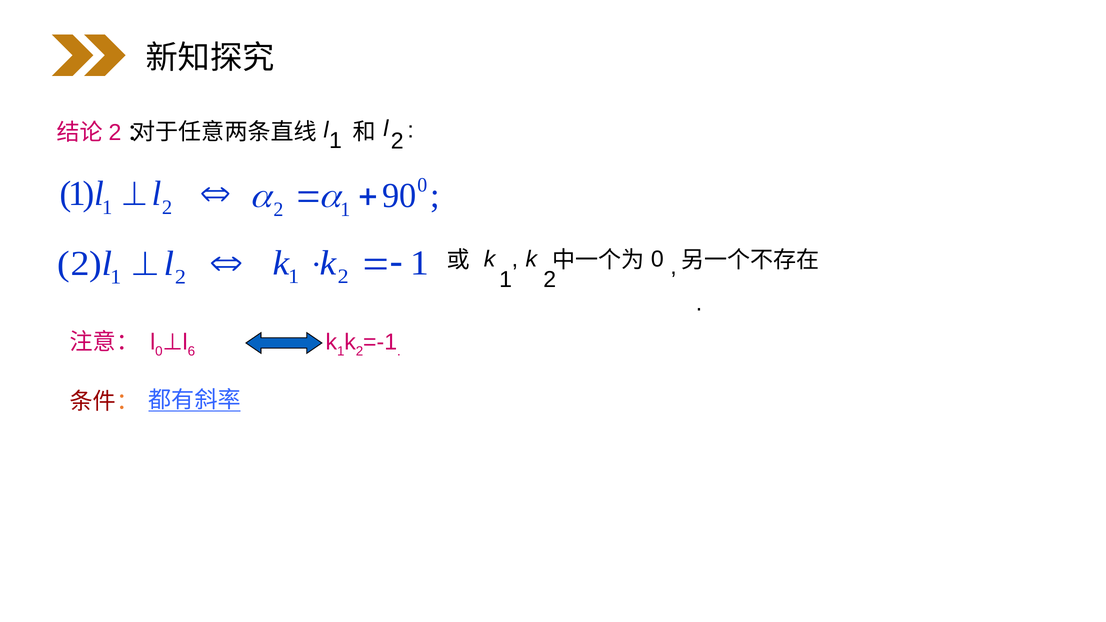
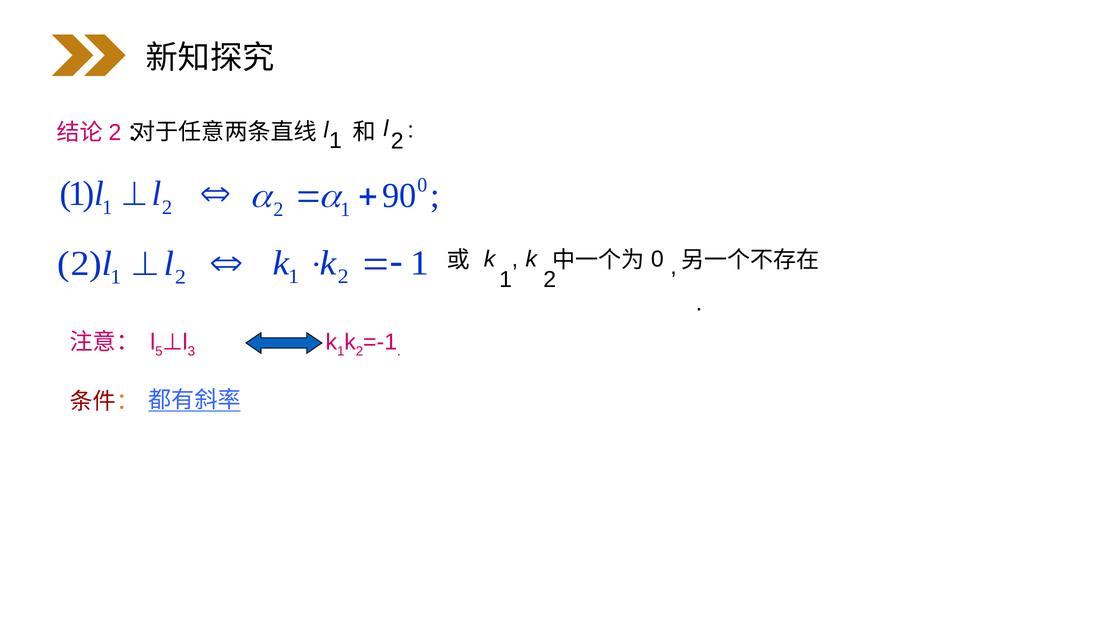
l 0: 0 -> 5
6: 6 -> 3
